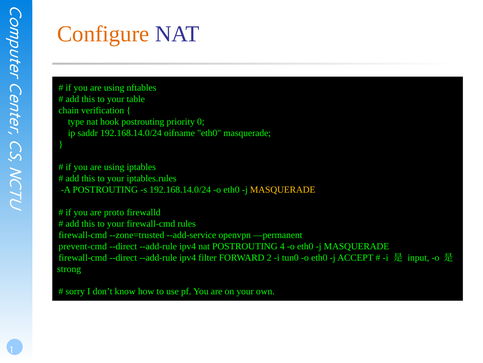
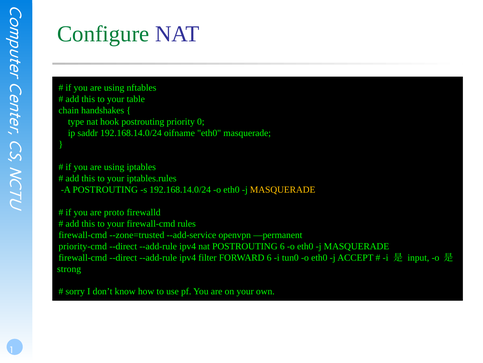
Configure colour: orange -> green
verification: verification -> handshakes
prevent-cmd: prevent-cmd -> priority-cmd
POSTROUTING 4: 4 -> 6
FORWARD 2: 2 -> 6
